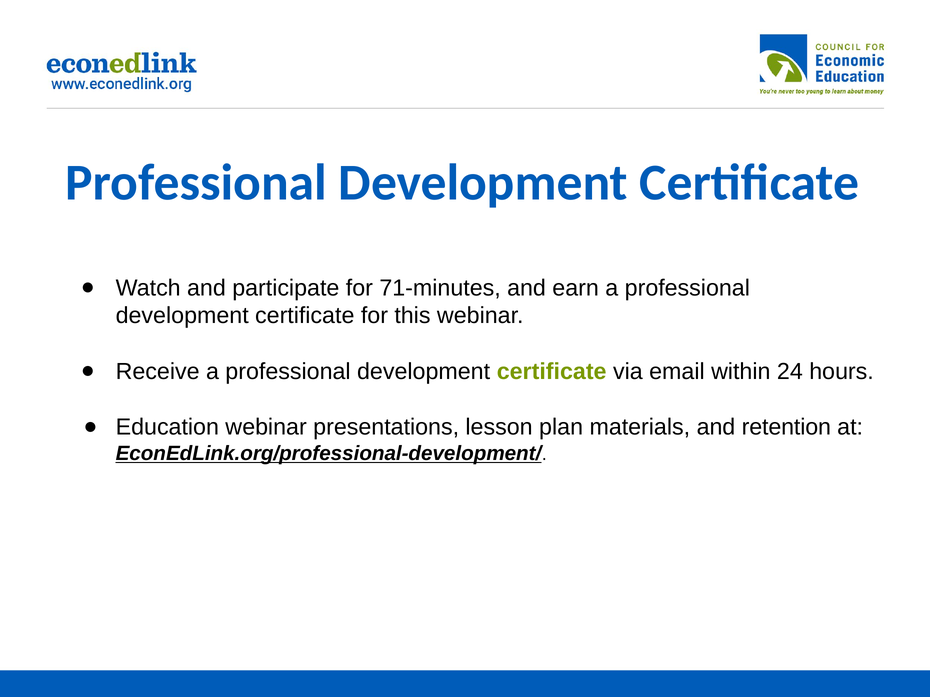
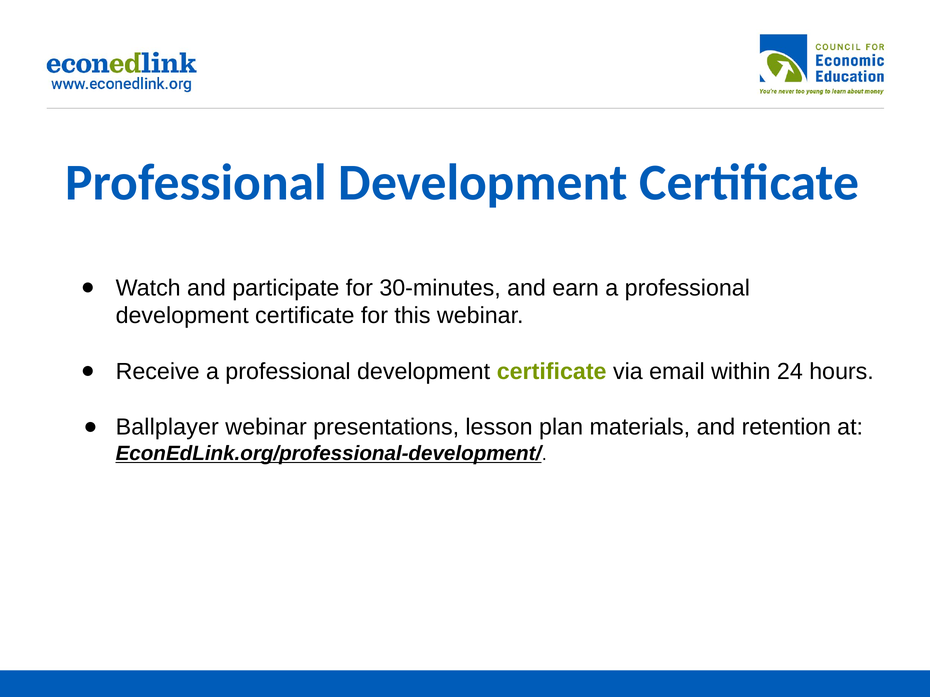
71-minutes: 71-minutes -> 30-minutes
Education: Education -> Ballplayer
